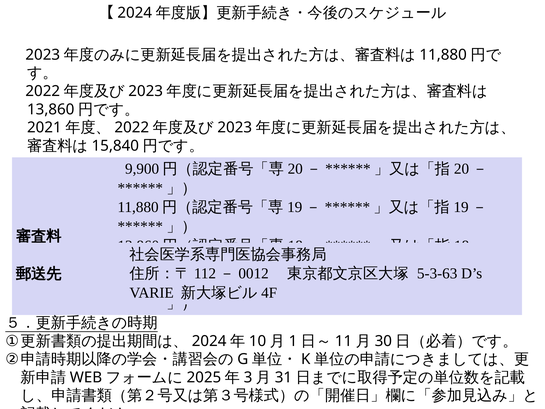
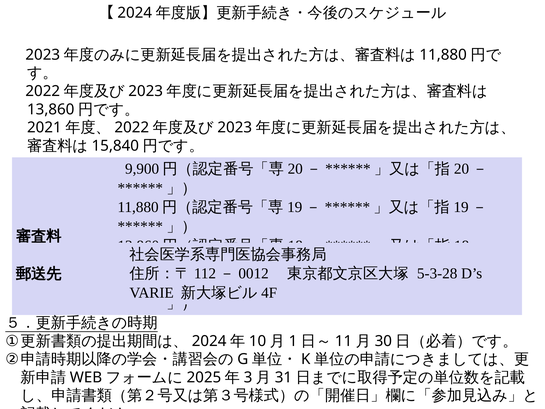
5-3-63: 5-3-63 -> 5-3-28
